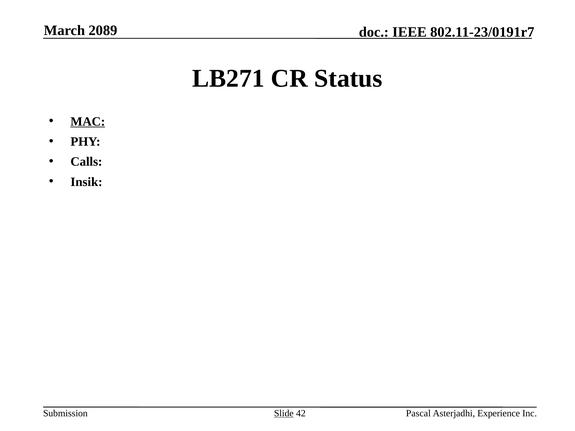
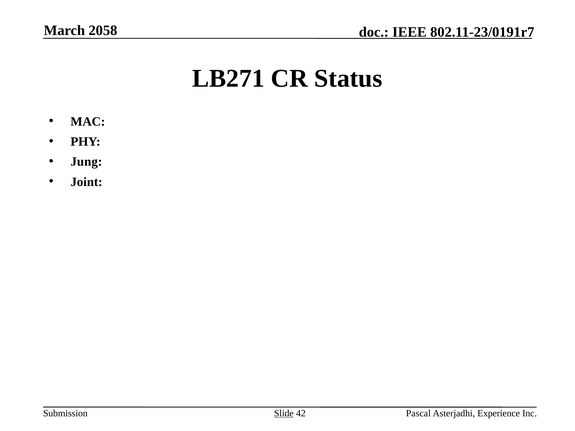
2089: 2089 -> 2058
MAC underline: present -> none
Calls: Calls -> Jung
Insik: Insik -> Joint
